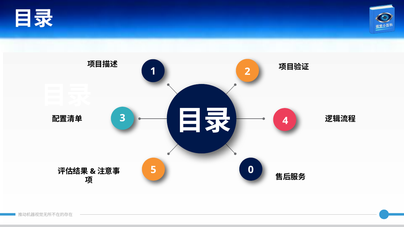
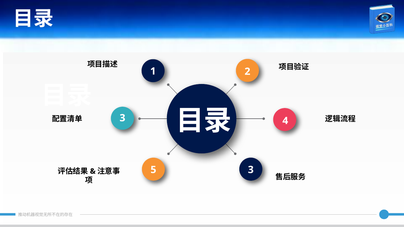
5 0: 0 -> 3
